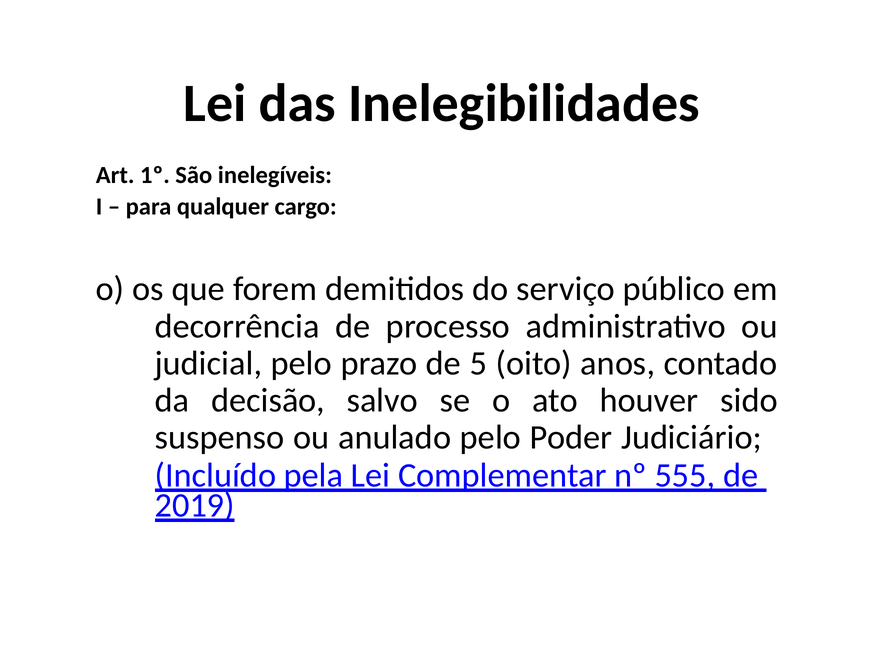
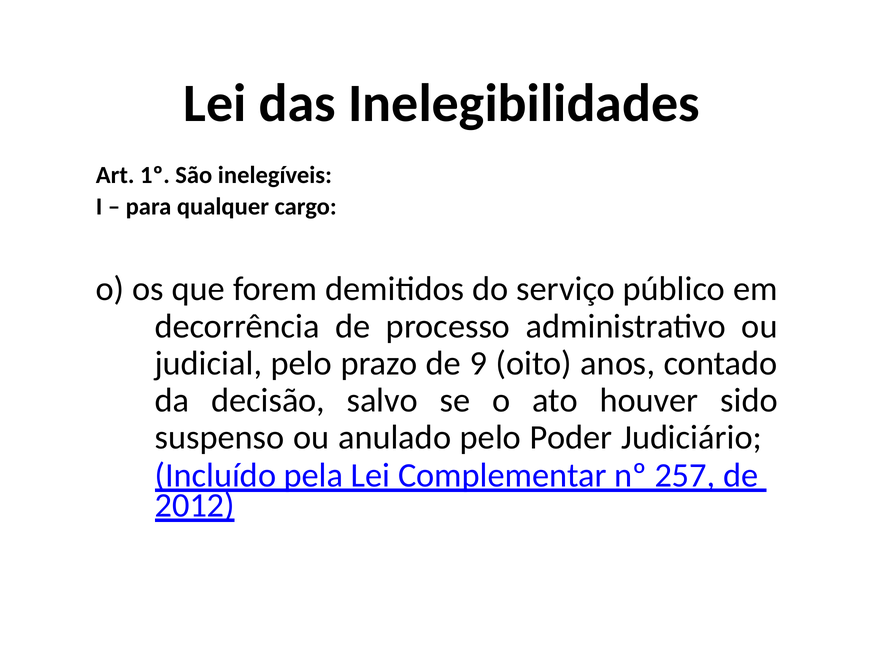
5: 5 -> 9
555: 555 -> 257
2019: 2019 -> 2012
